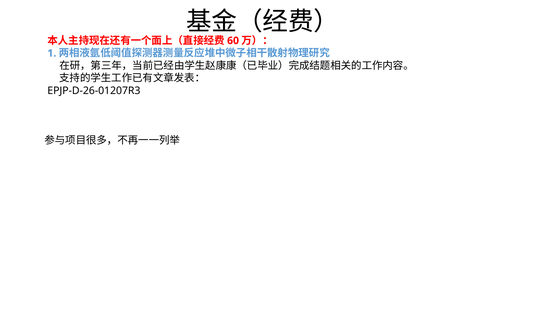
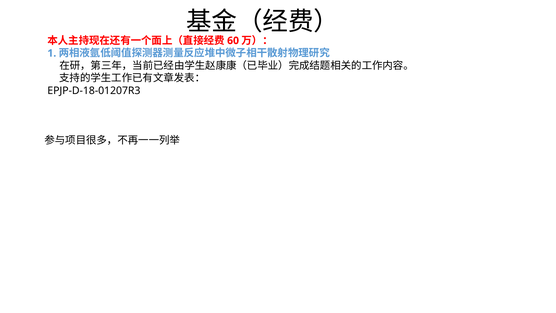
EPJP-D-26-01207R3: EPJP-D-26-01207R3 -> EPJP-D-18-01207R3
